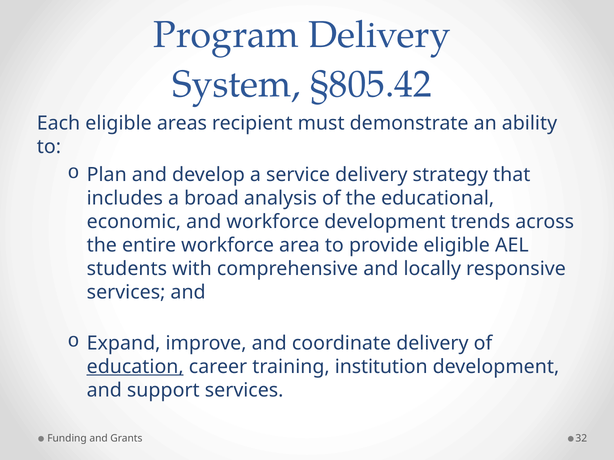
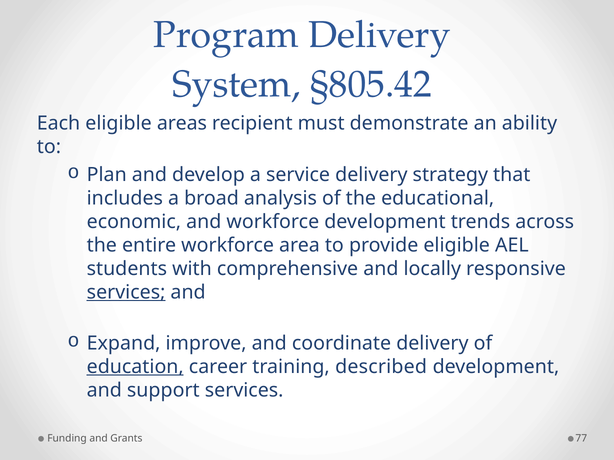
services at (126, 292) underline: none -> present
institution: institution -> described
32: 32 -> 77
